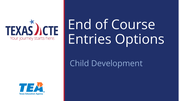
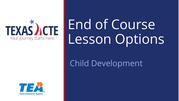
Entries: Entries -> Lesson
